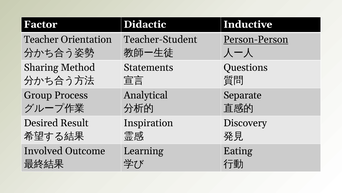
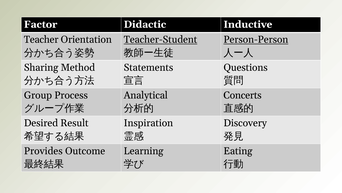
Teacher-Student underline: none -> present
Separate: Separate -> Concerts
Involved: Involved -> Provides
